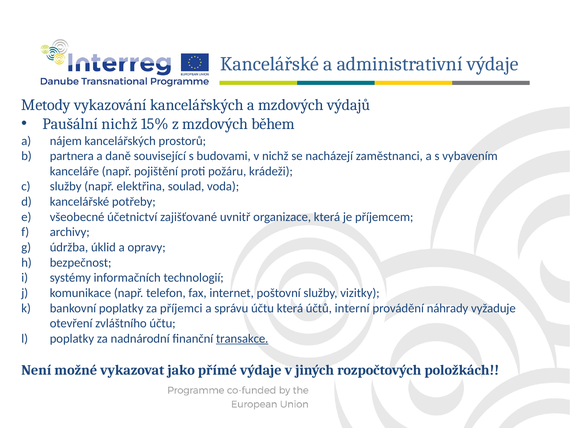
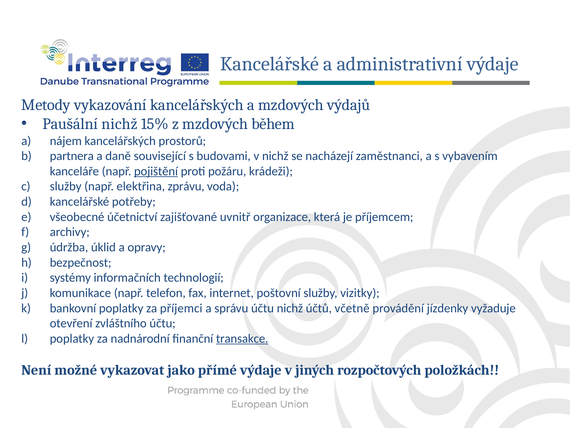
pojištění underline: none -> present
soulad: soulad -> zprávu
účtu která: která -> nichž
interní: interní -> včetně
náhrady: náhrady -> jízdenky
